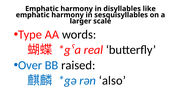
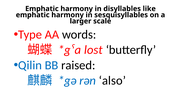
real: real -> lost
Over: Over -> Qilin
